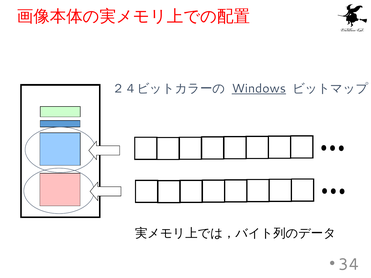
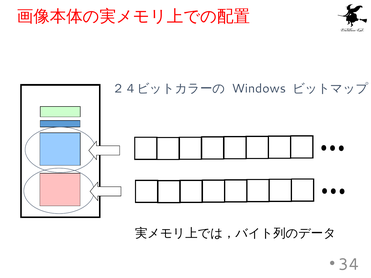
Windows underline: present -> none
